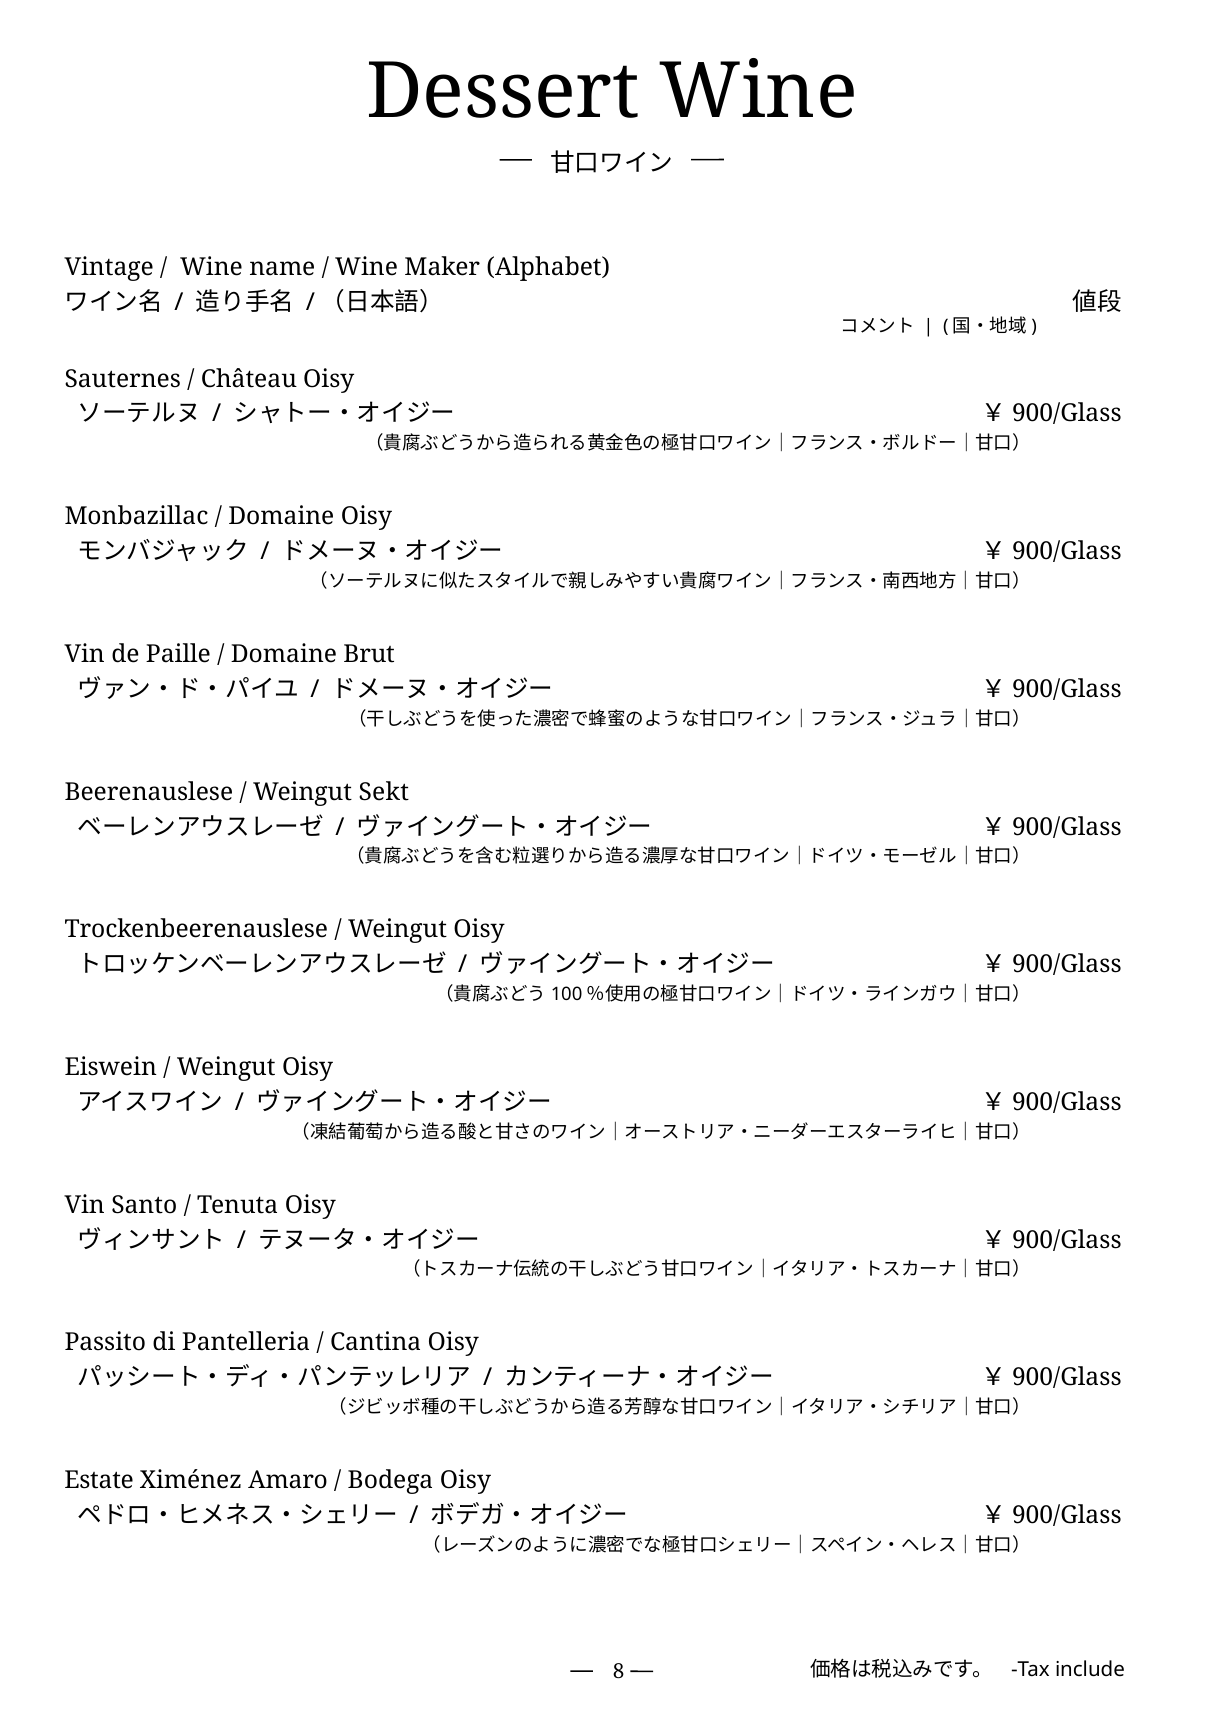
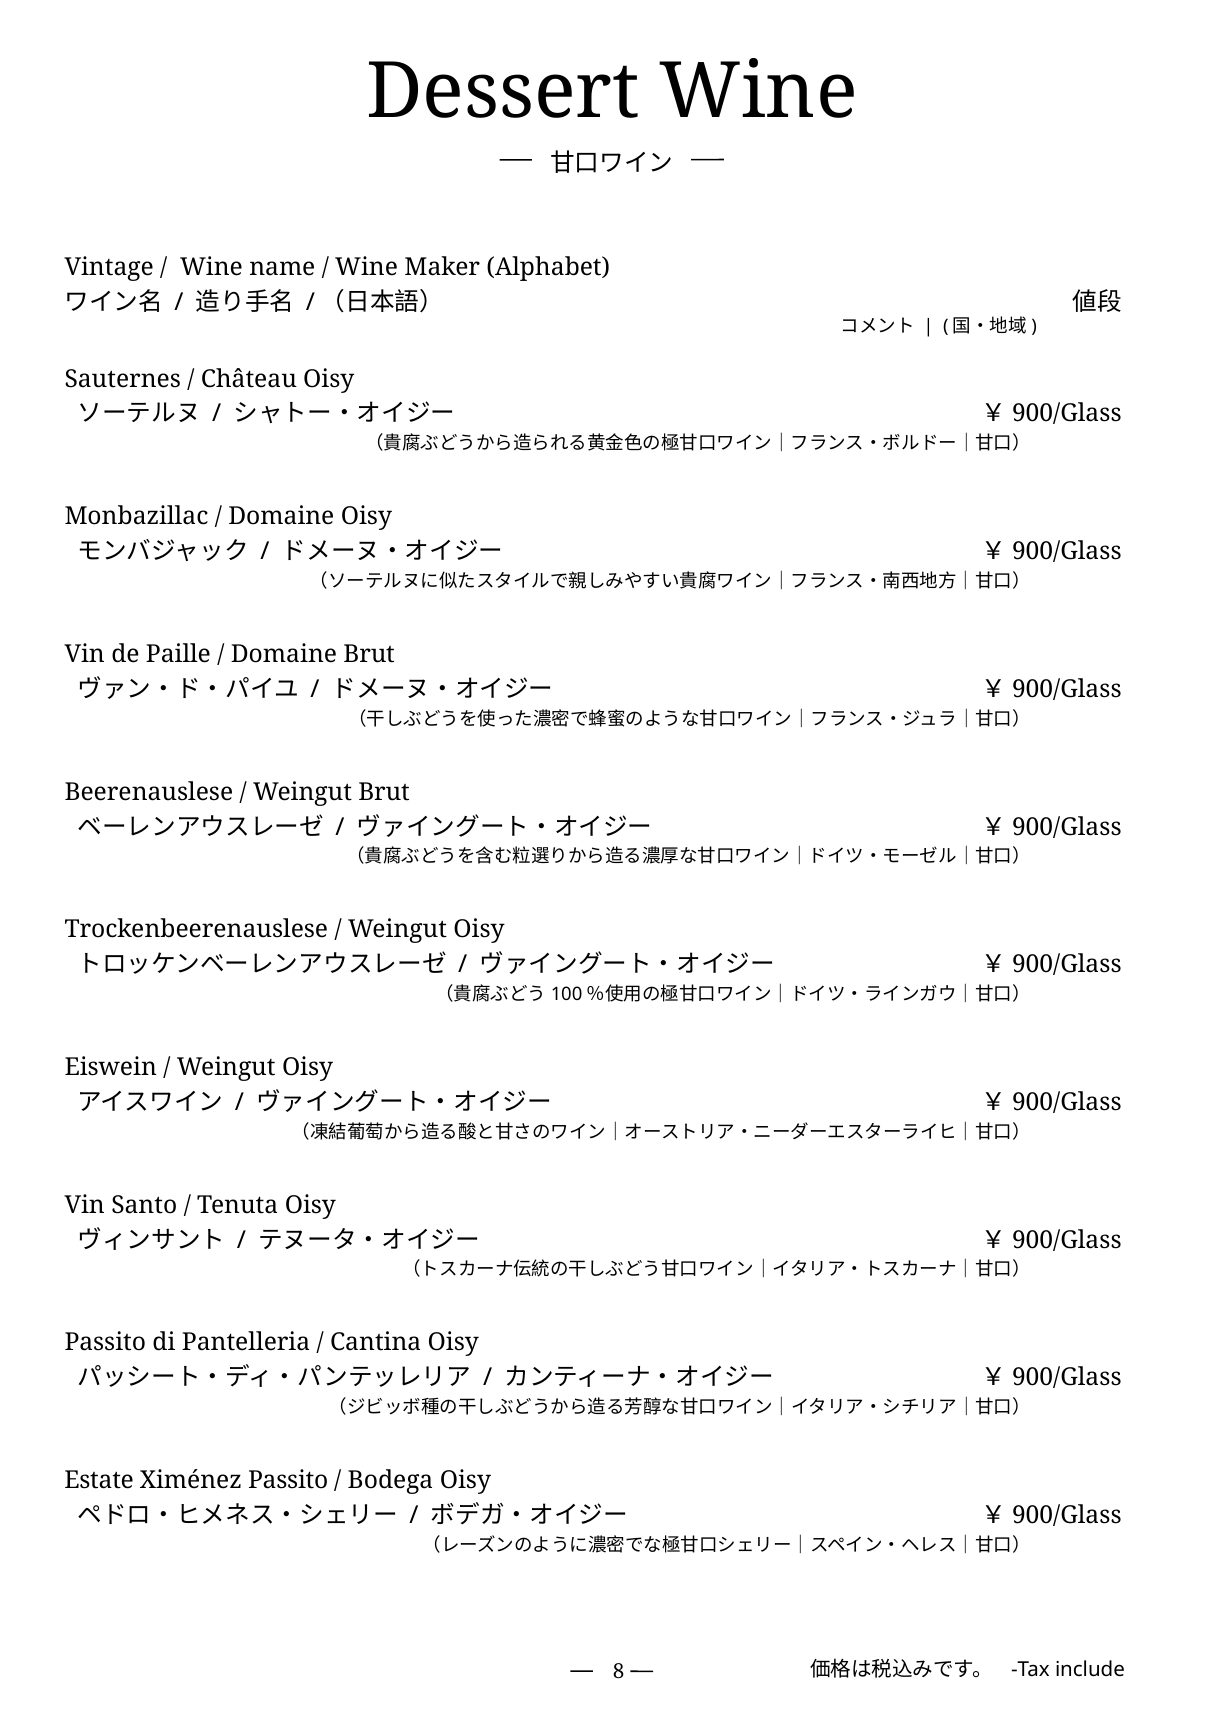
Weingut Sekt: Sekt -> Brut
Ximénez Amaro: Amaro -> Passito
